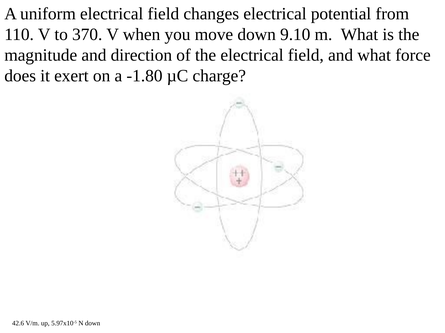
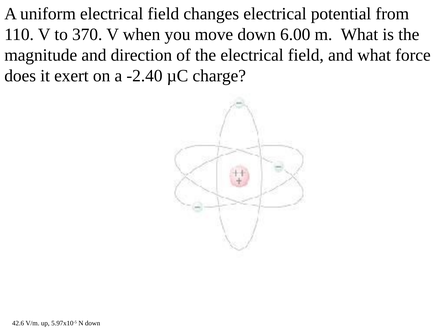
9.10: 9.10 -> 6.00
-1.80: -1.80 -> -2.40
